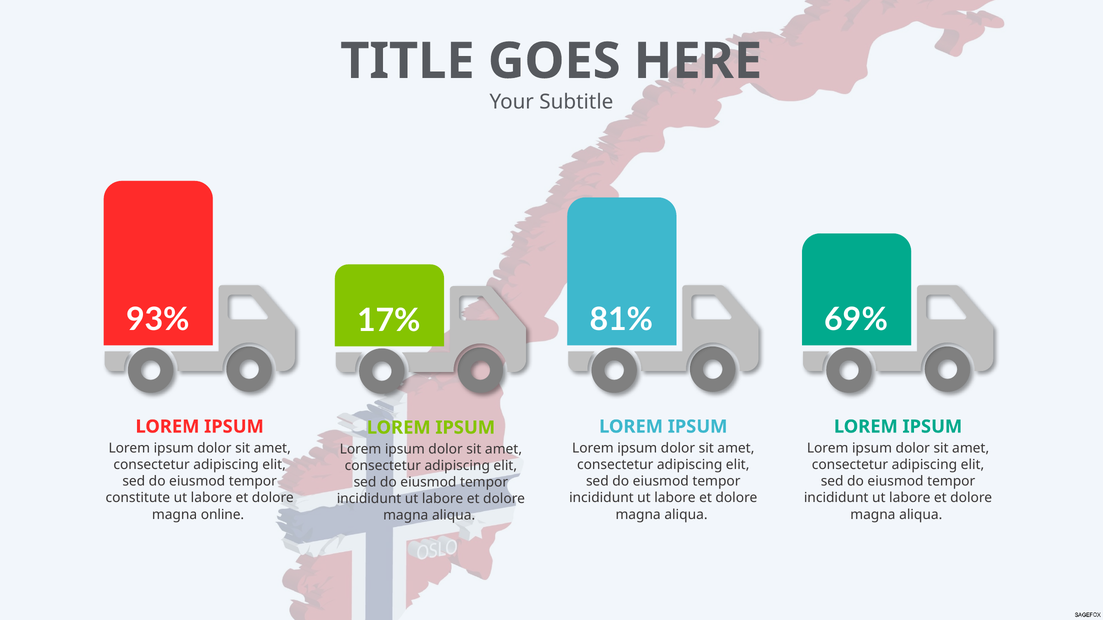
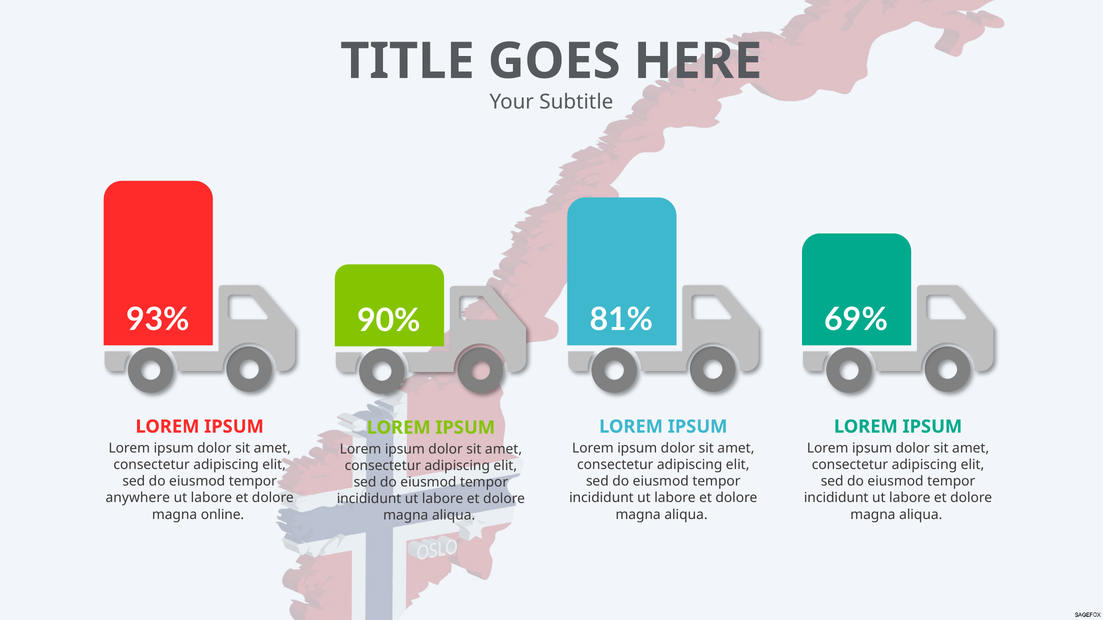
17%: 17% -> 90%
constitute: constitute -> anywhere
